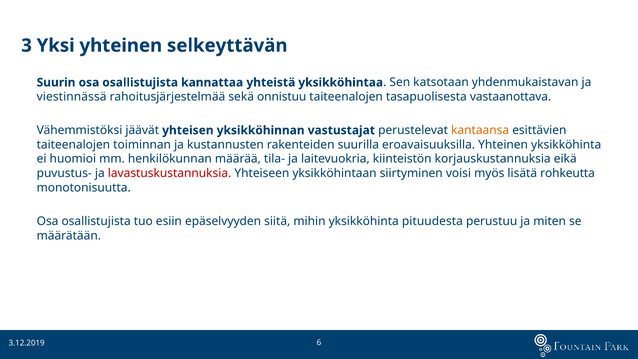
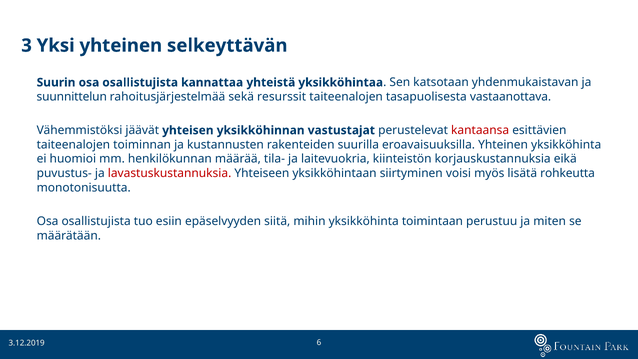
viestinnässä: viestinnässä -> suunnittelun
onnistuu: onnistuu -> resurssit
kantaansa colour: orange -> red
pituudesta: pituudesta -> toimintaan
